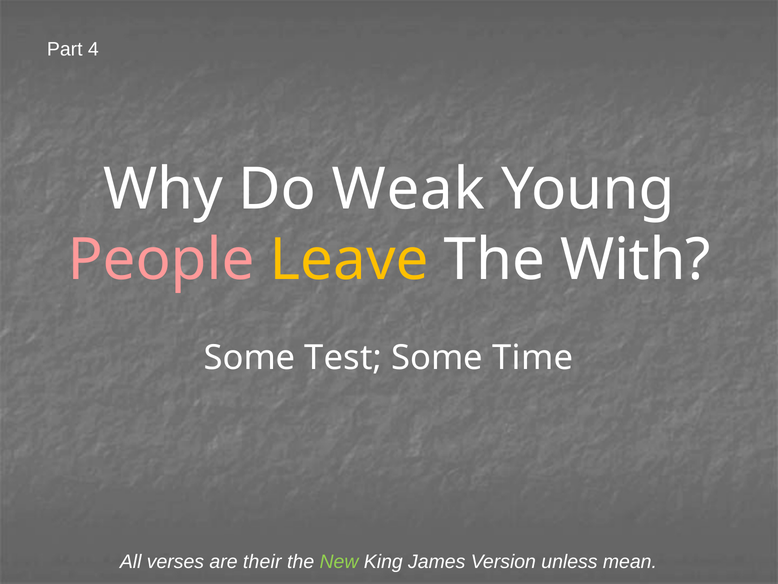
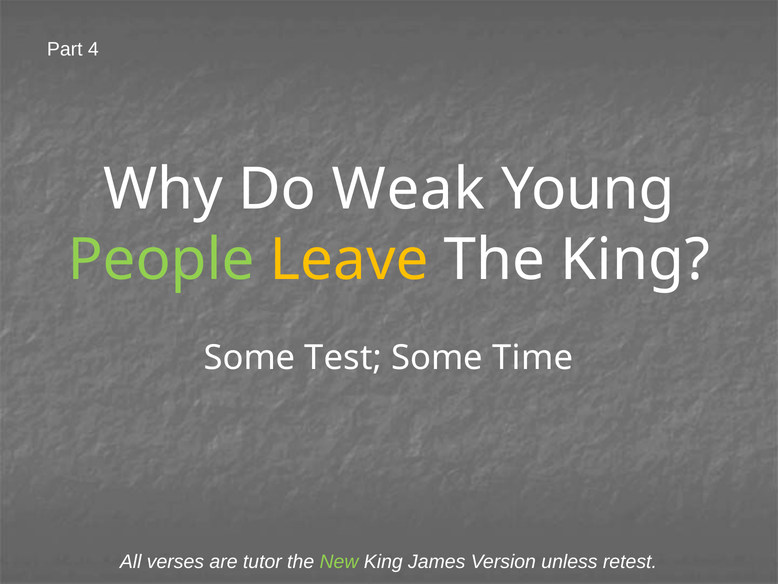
People colour: pink -> light green
The With: With -> King
their: their -> tutor
mean: mean -> retest
